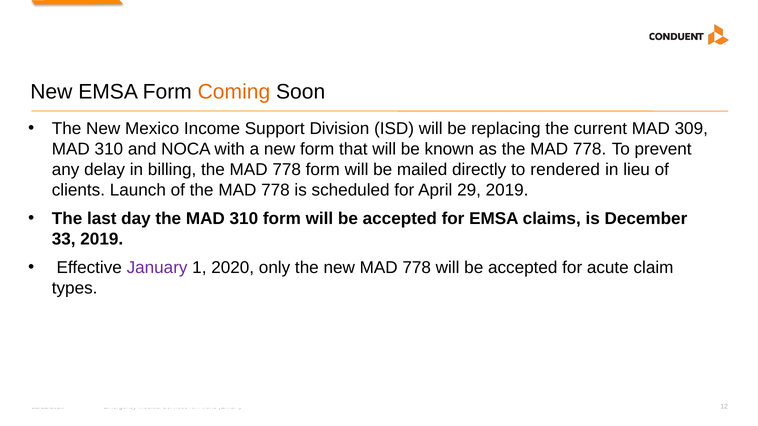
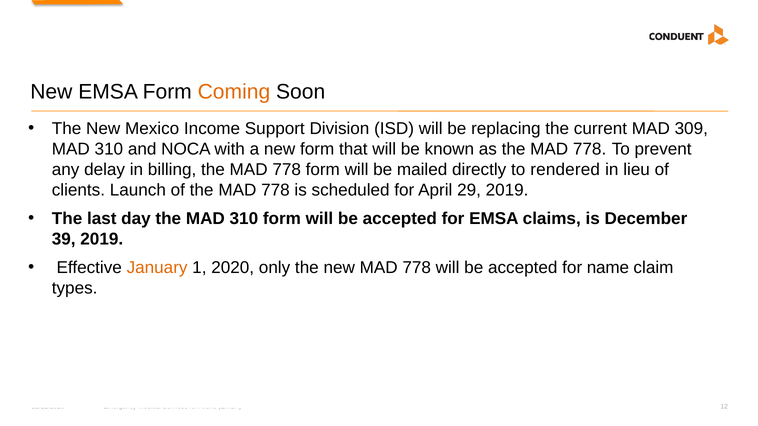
33: 33 -> 39
January colour: purple -> orange
acute: acute -> name
